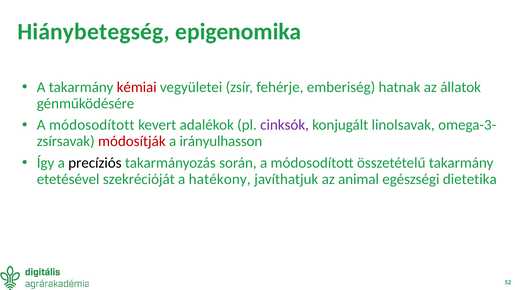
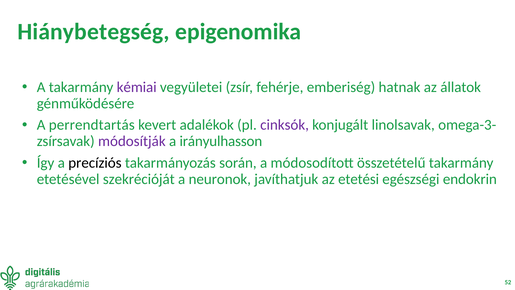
kémiai colour: red -> purple
módosodított at (92, 125): módosodított -> perrendtartás
módosítják colour: red -> purple
hatékony: hatékony -> neuronok
animal: animal -> etetési
dietetika: dietetika -> endokrin
